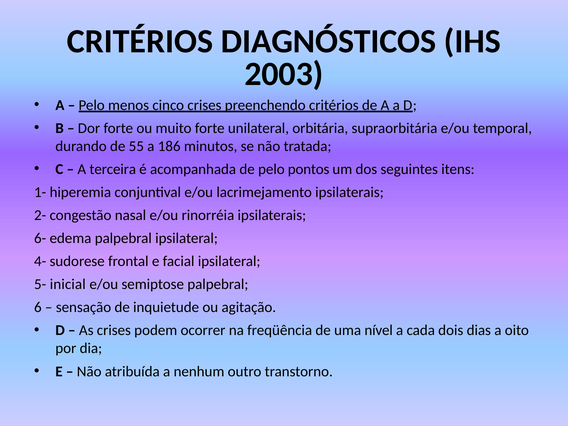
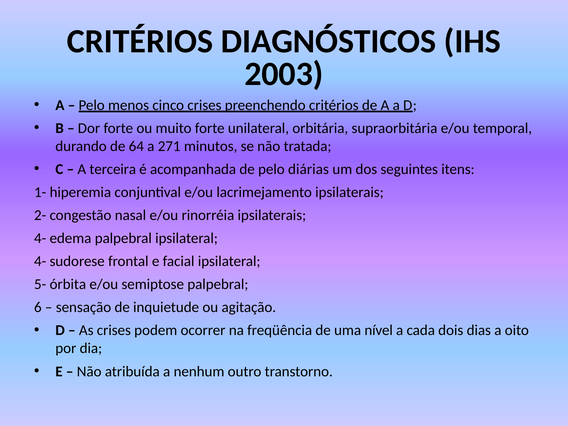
55: 55 -> 64
186: 186 -> 271
pontos: pontos -> diárias
6- at (40, 238): 6- -> 4-
inicial: inicial -> órbita
